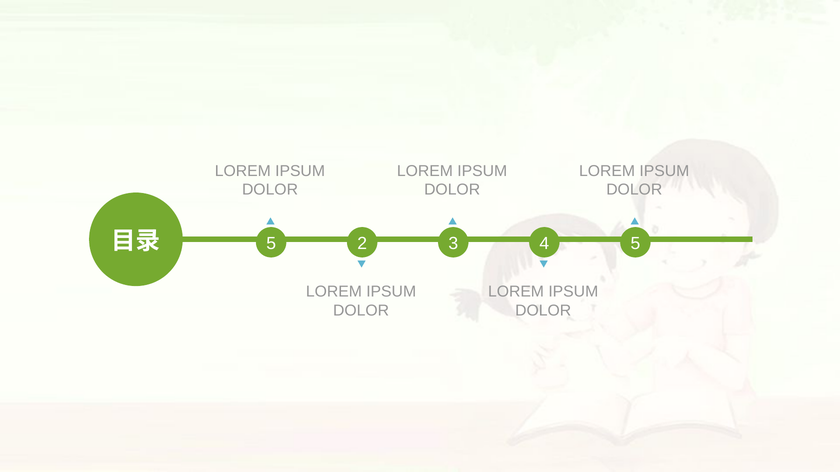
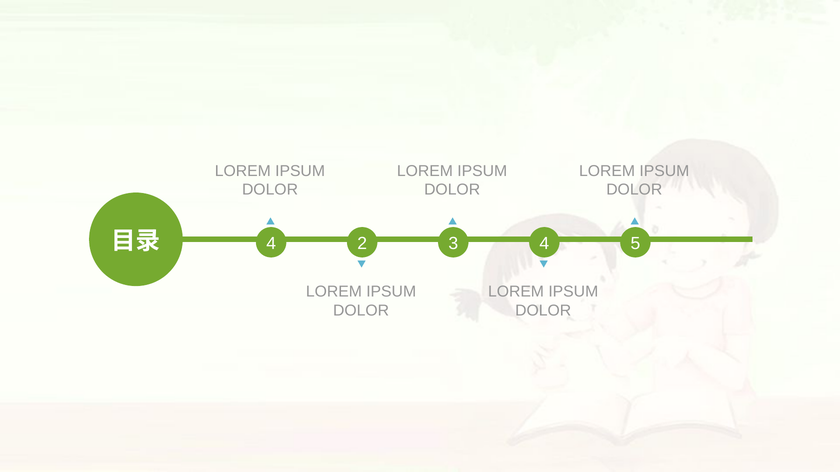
5 at (271, 244): 5 -> 4
